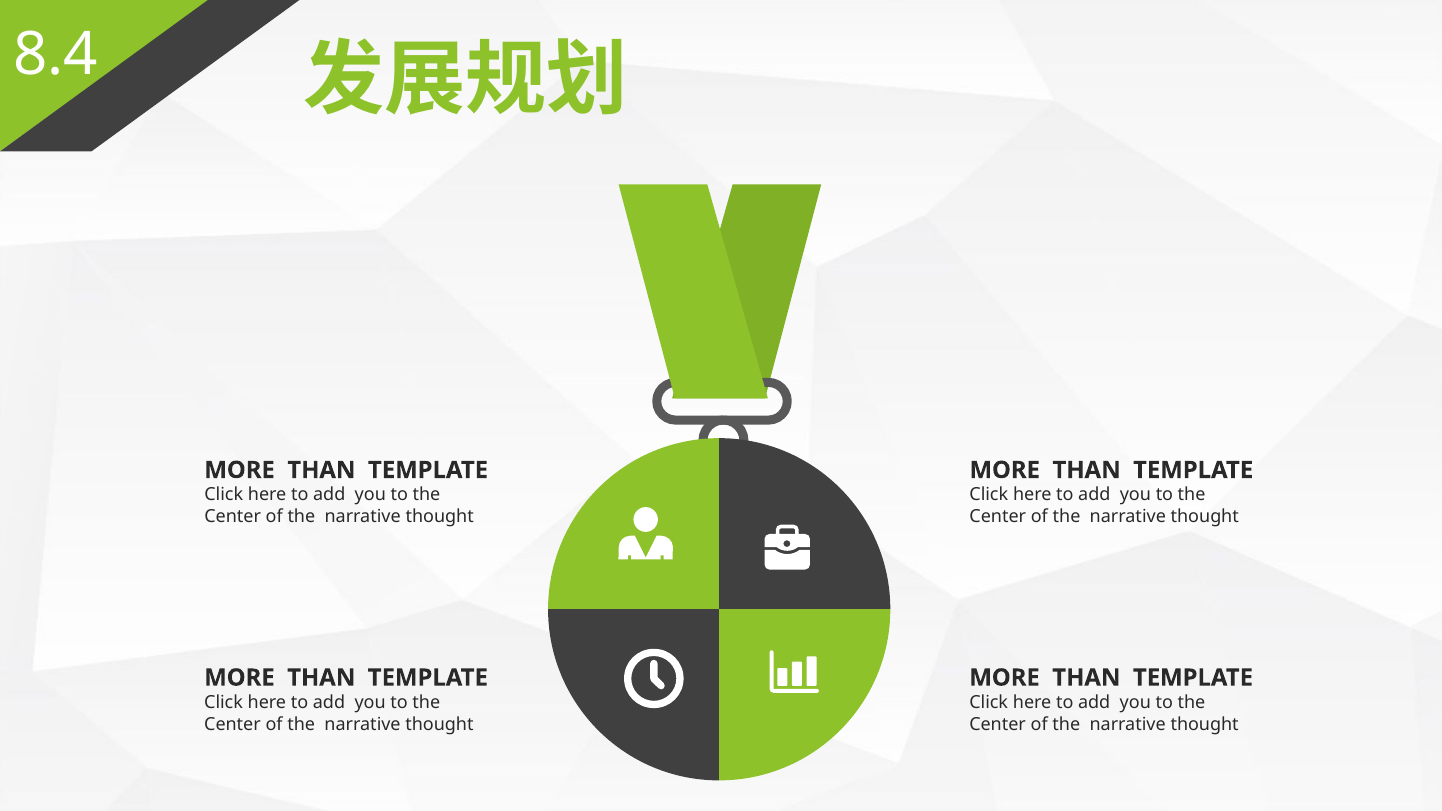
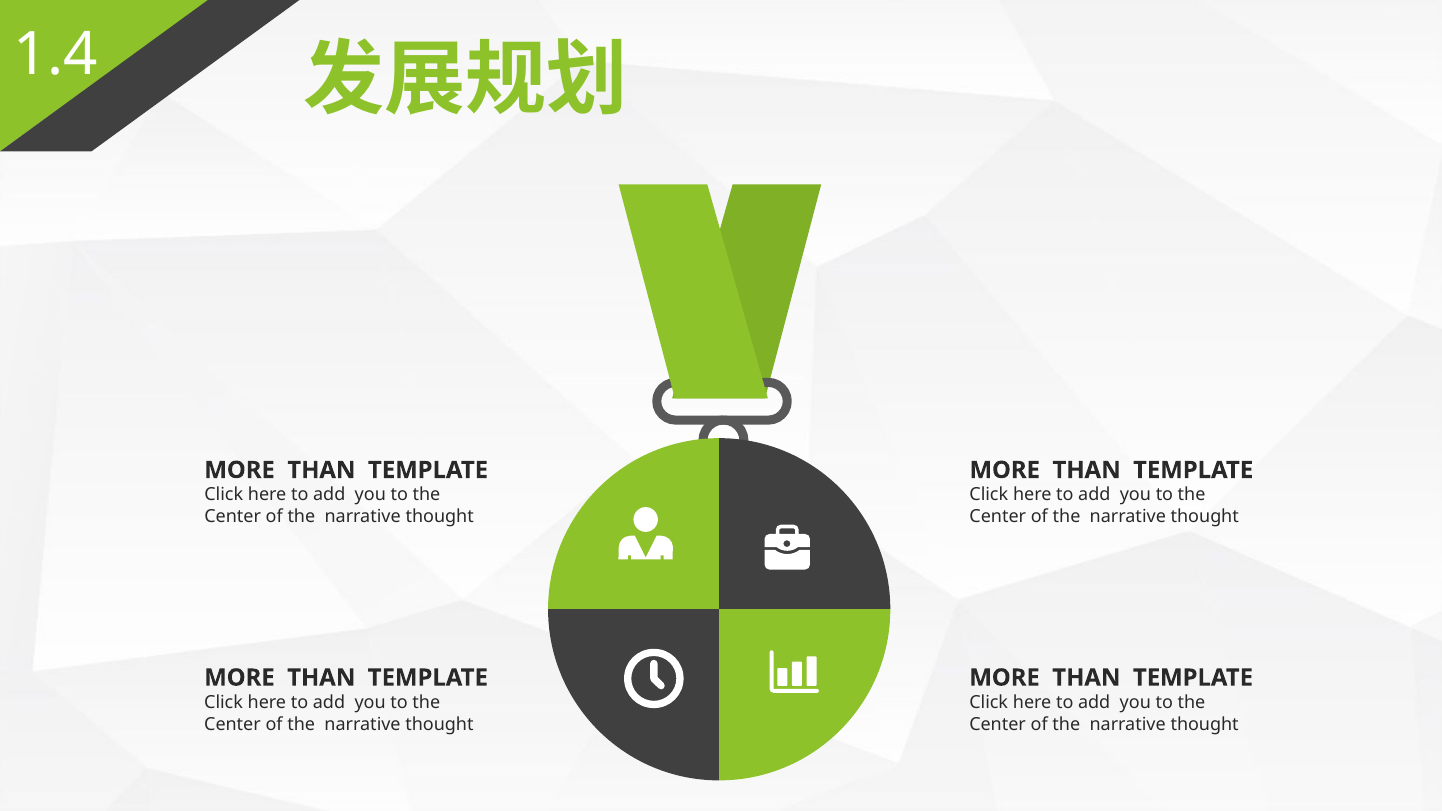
8.4: 8.4 -> 1.4
